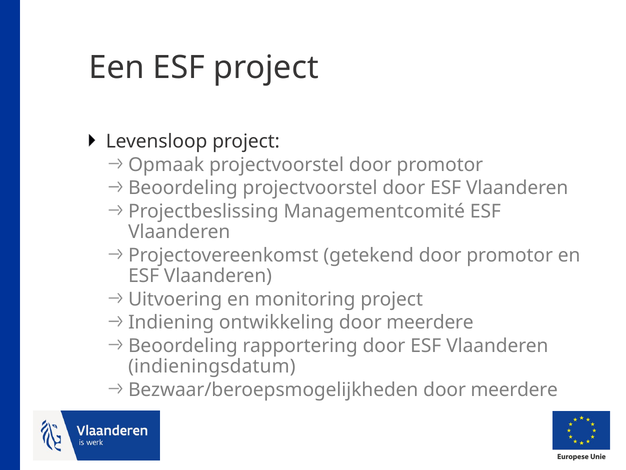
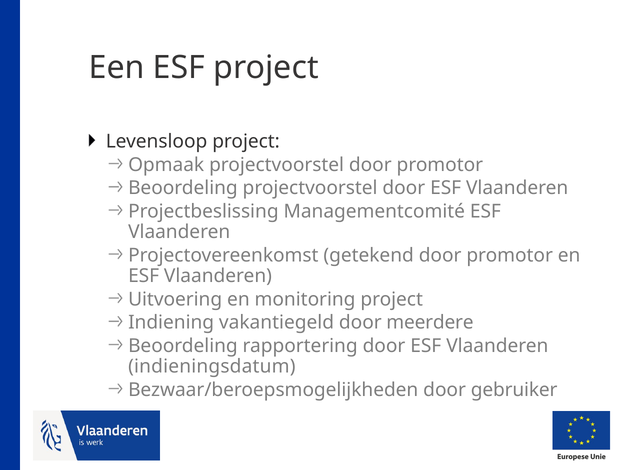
ontwikkeling: ontwikkeling -> vakantiegeld
Bezwaar/beroepsmogelijkheden door meerdere: meerdere -> gebruiker
